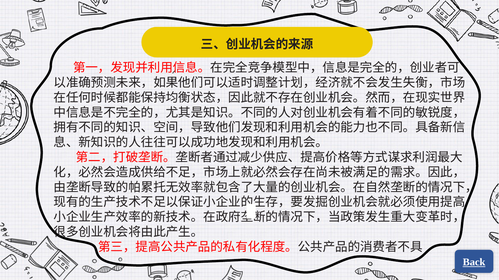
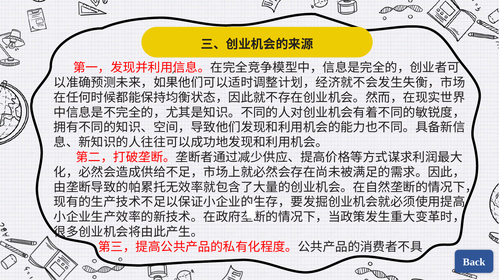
Back underline: present -> none
